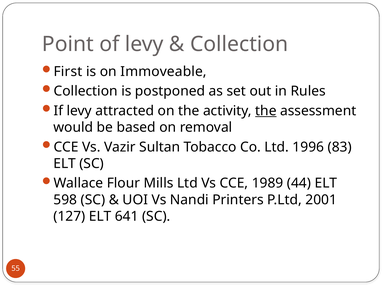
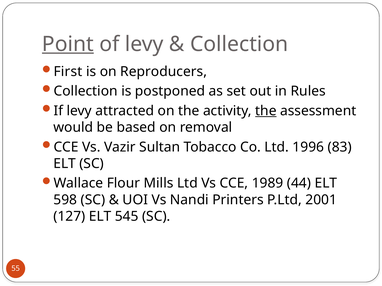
Point underline: none -> present
Immoveable: Immoveable -> Reproducers
641: 641 -> 545
